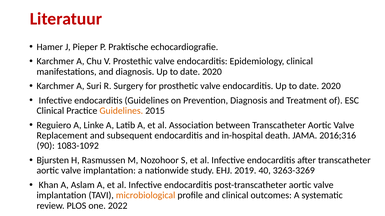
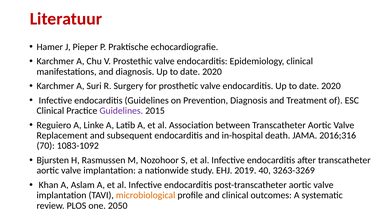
Guidelines at (121, 111) colour: orange -> purple
90: 90 -> 70
2022: 2022 -> 2050
